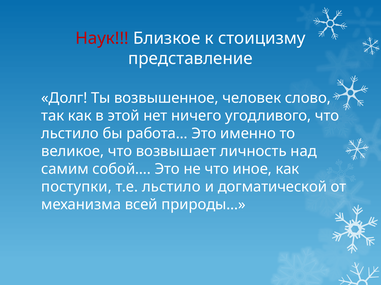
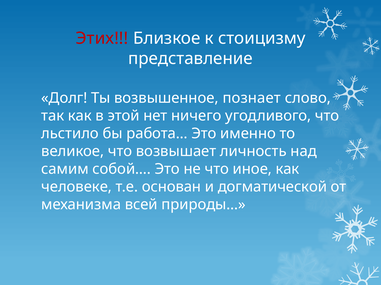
Наук: Наук -> Этих
человек: человек -> познает
поступки: поступки -> человеке
т.е льстило: льстило -> основан
